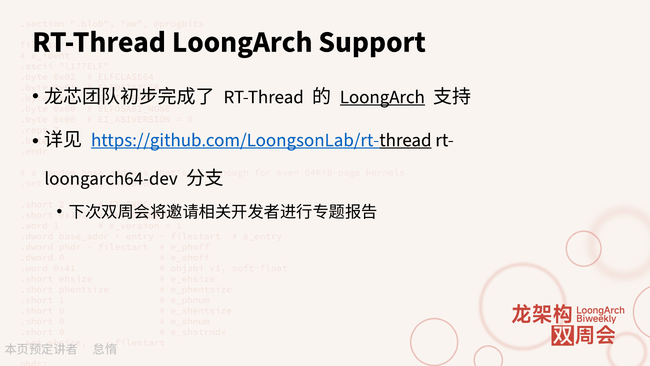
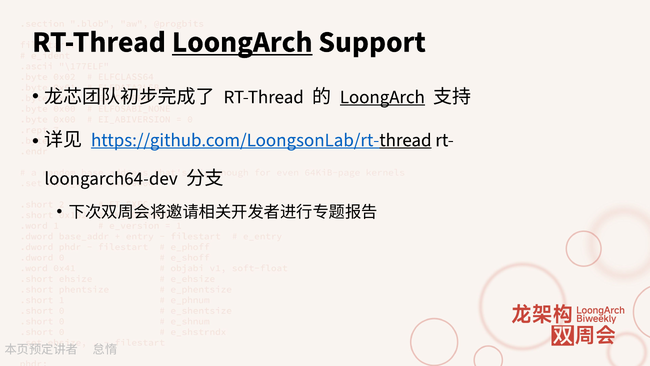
LoongArch at (242, 42) underline: none -> present
